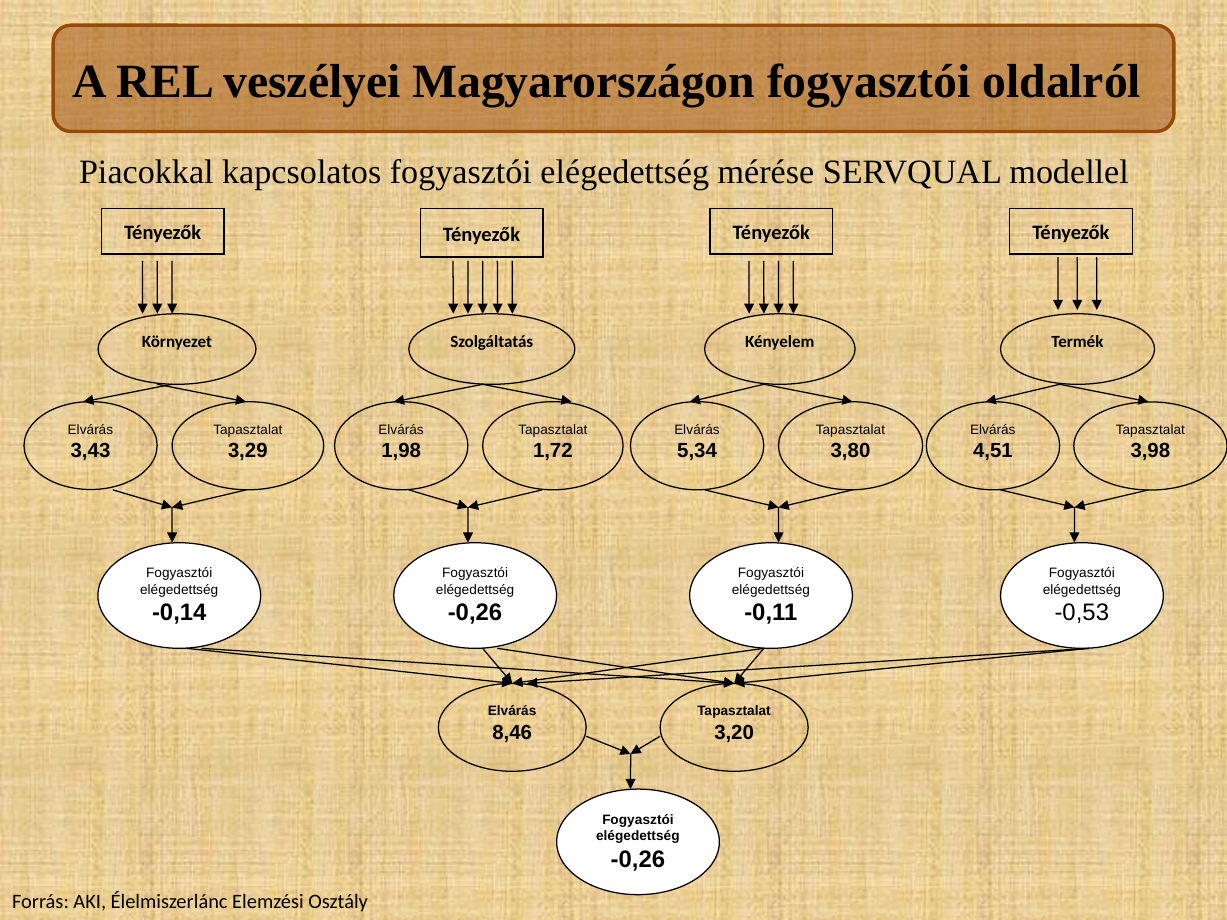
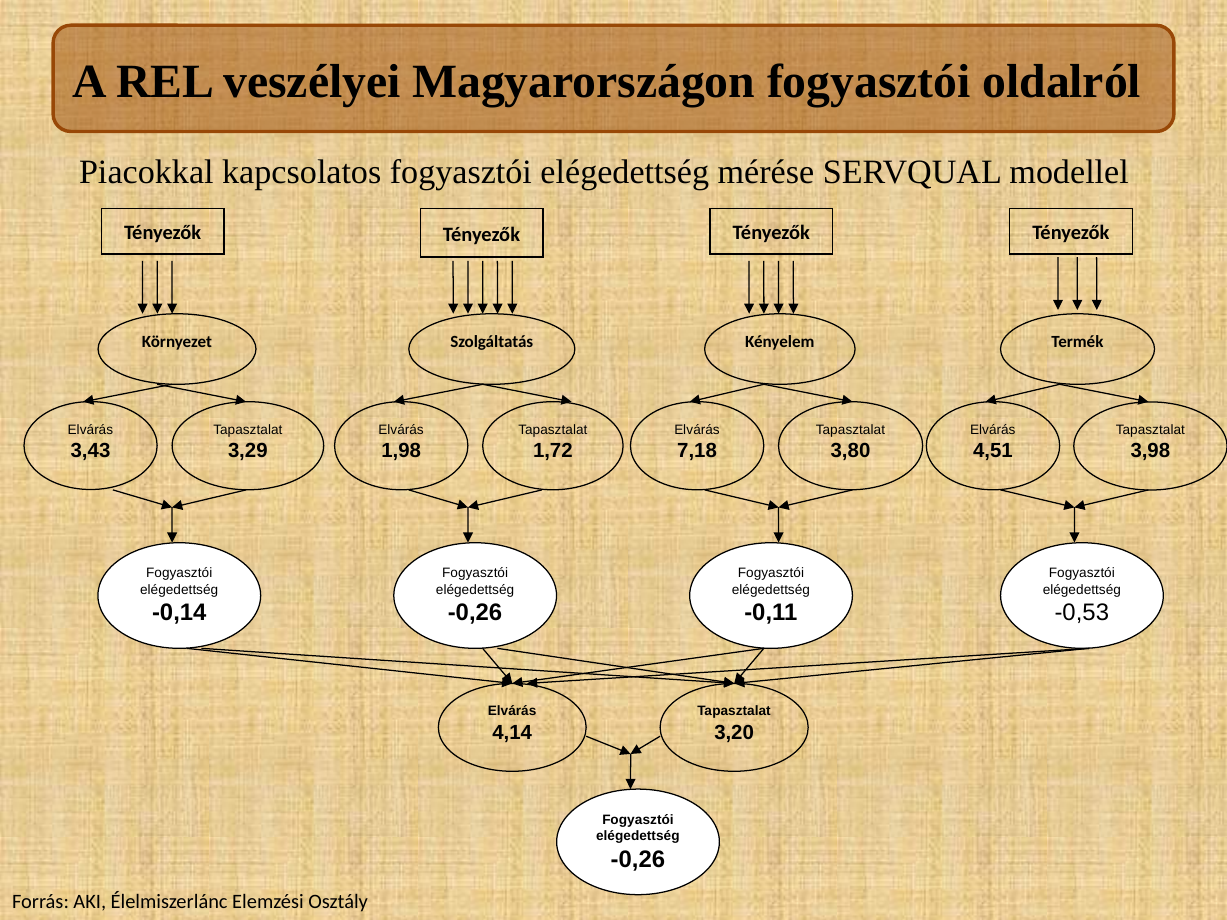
5,34: 5,34 -> 7,18
8,46: 8,46 -> 4,14
